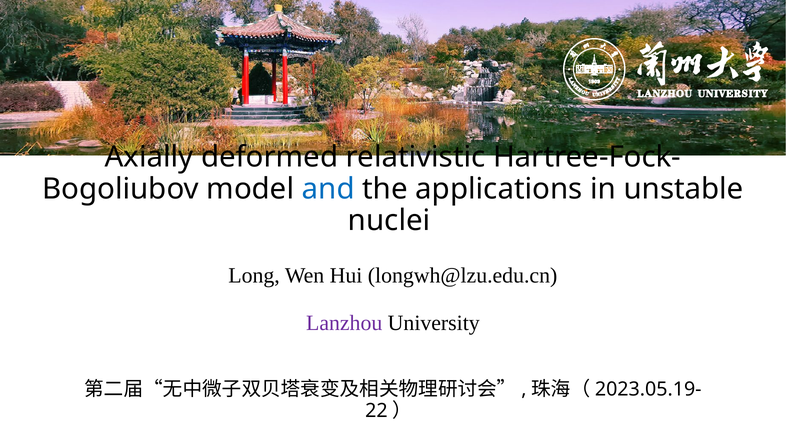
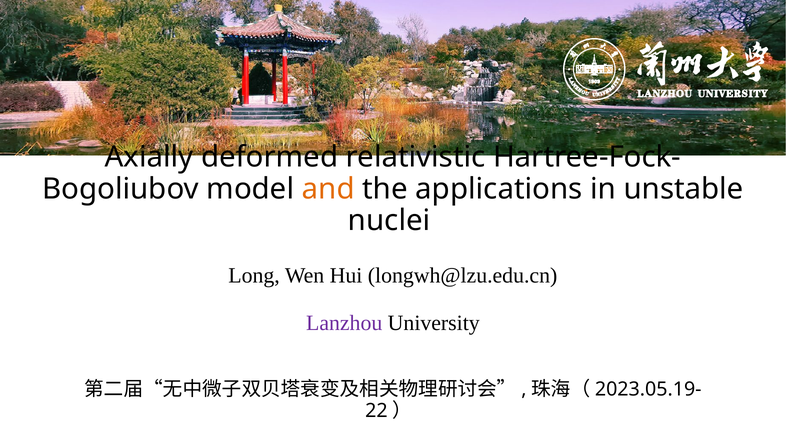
and colour: blue -> orange
